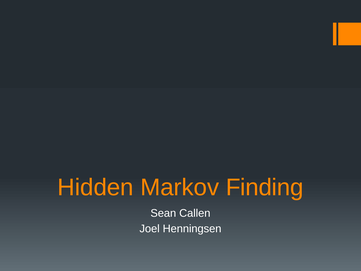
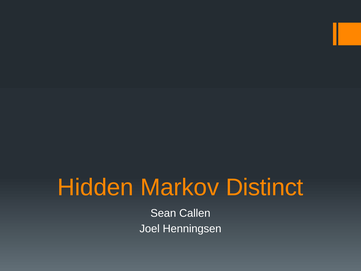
Finding: Finding -> Distinct
